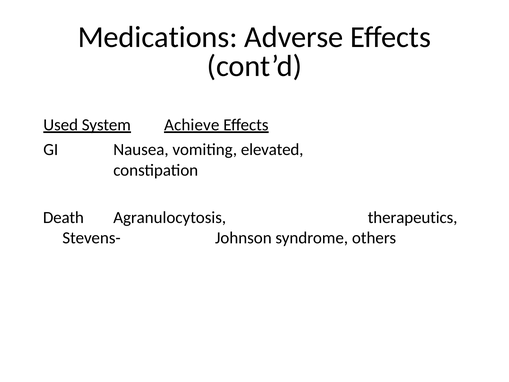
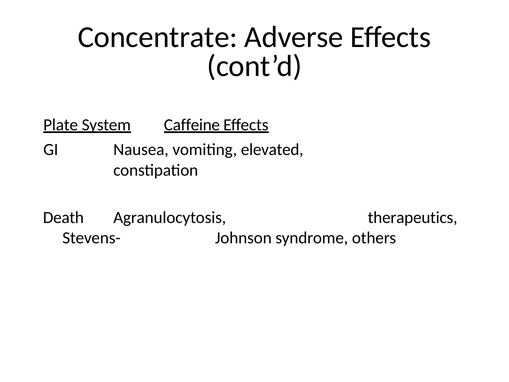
Medications: Medications -> Concentrate
Used: Used -> Plate
Achieve: Achieve -> Caffeine
